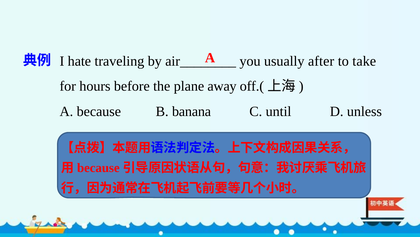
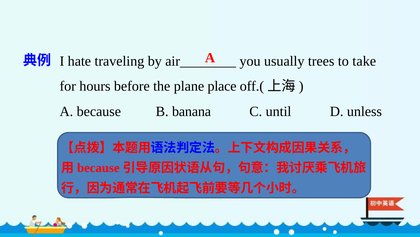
after: after -> trees
away: away -> place
